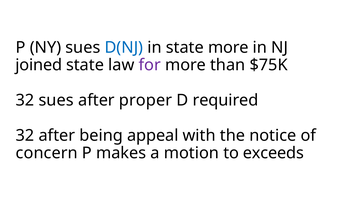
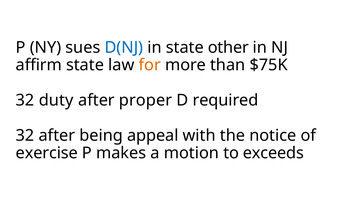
state more: more -> other
joined: joined -> affirm
for colour: purple -> orange
32 sues: sues -> duty
concern: concern -> exercise
